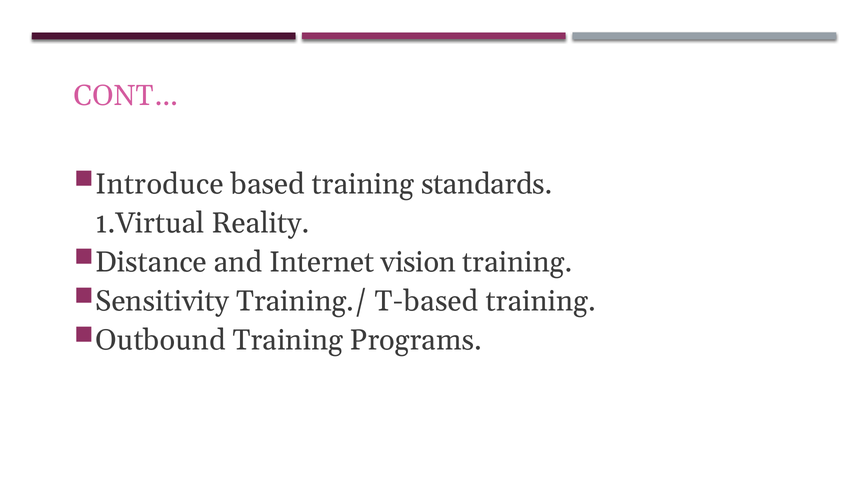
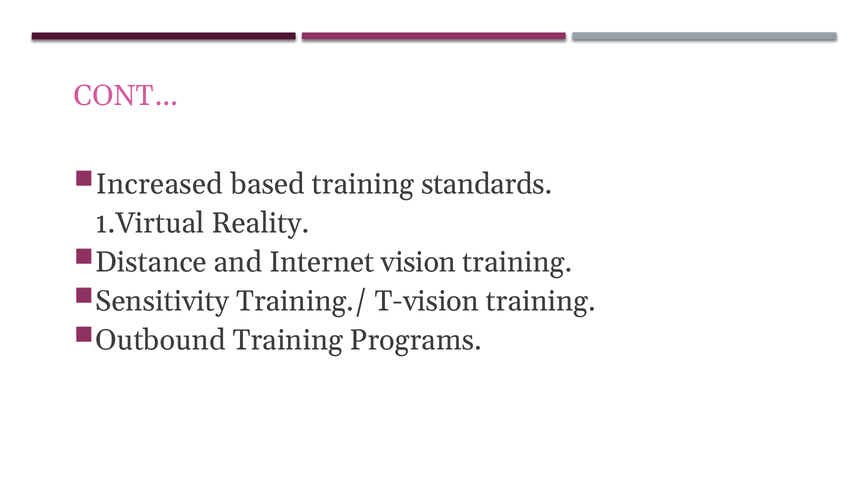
Introduce: Introduce -> Increased
T-based: T-based -> T-vision
